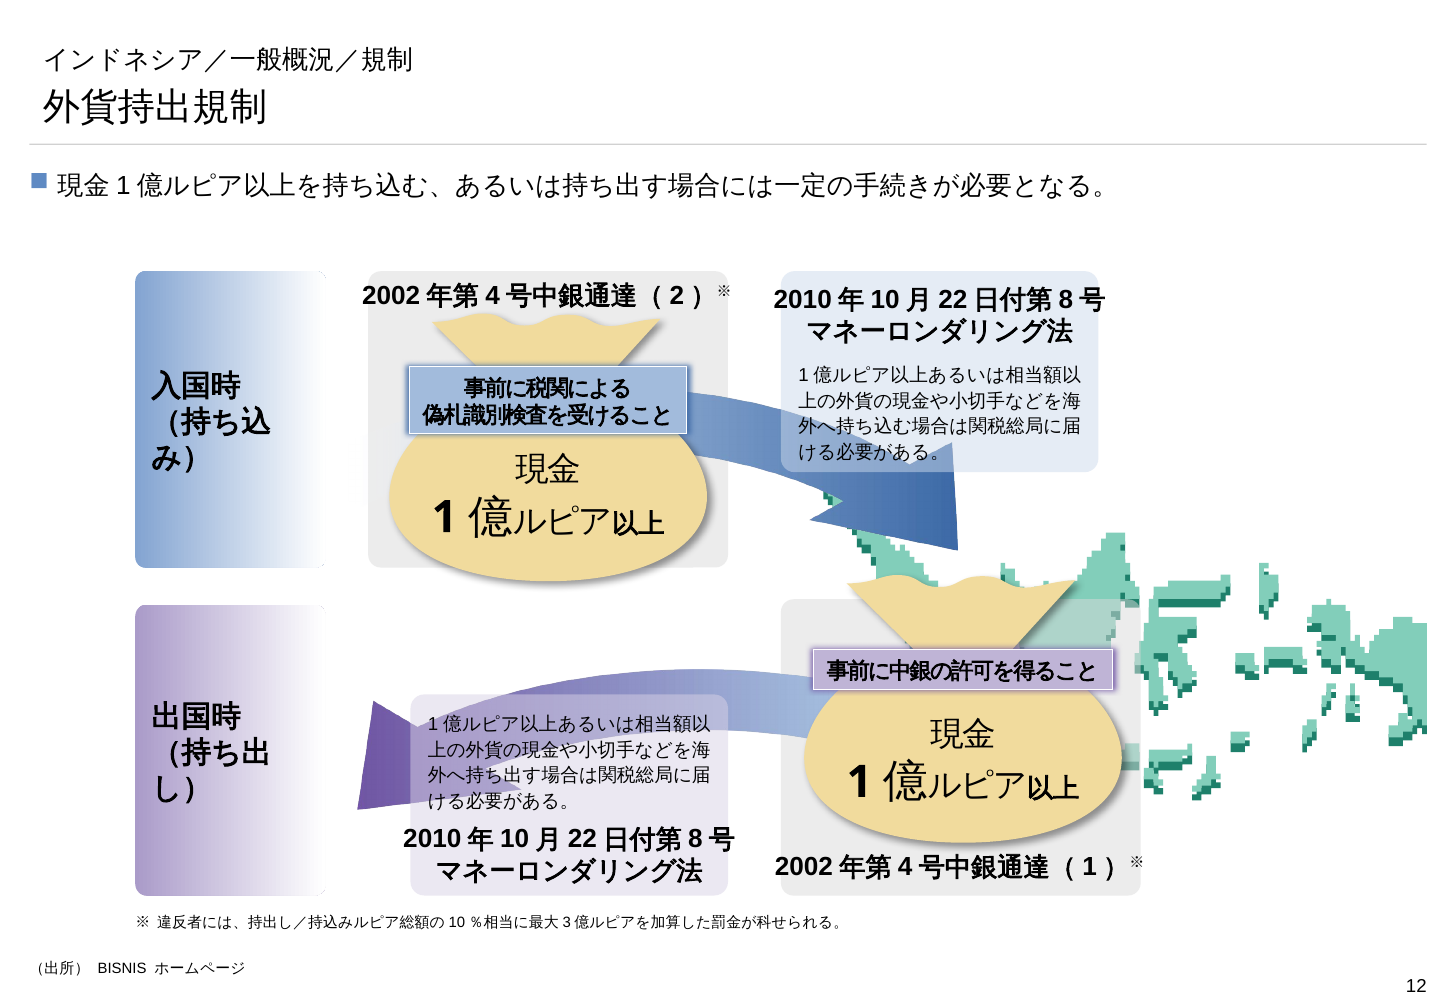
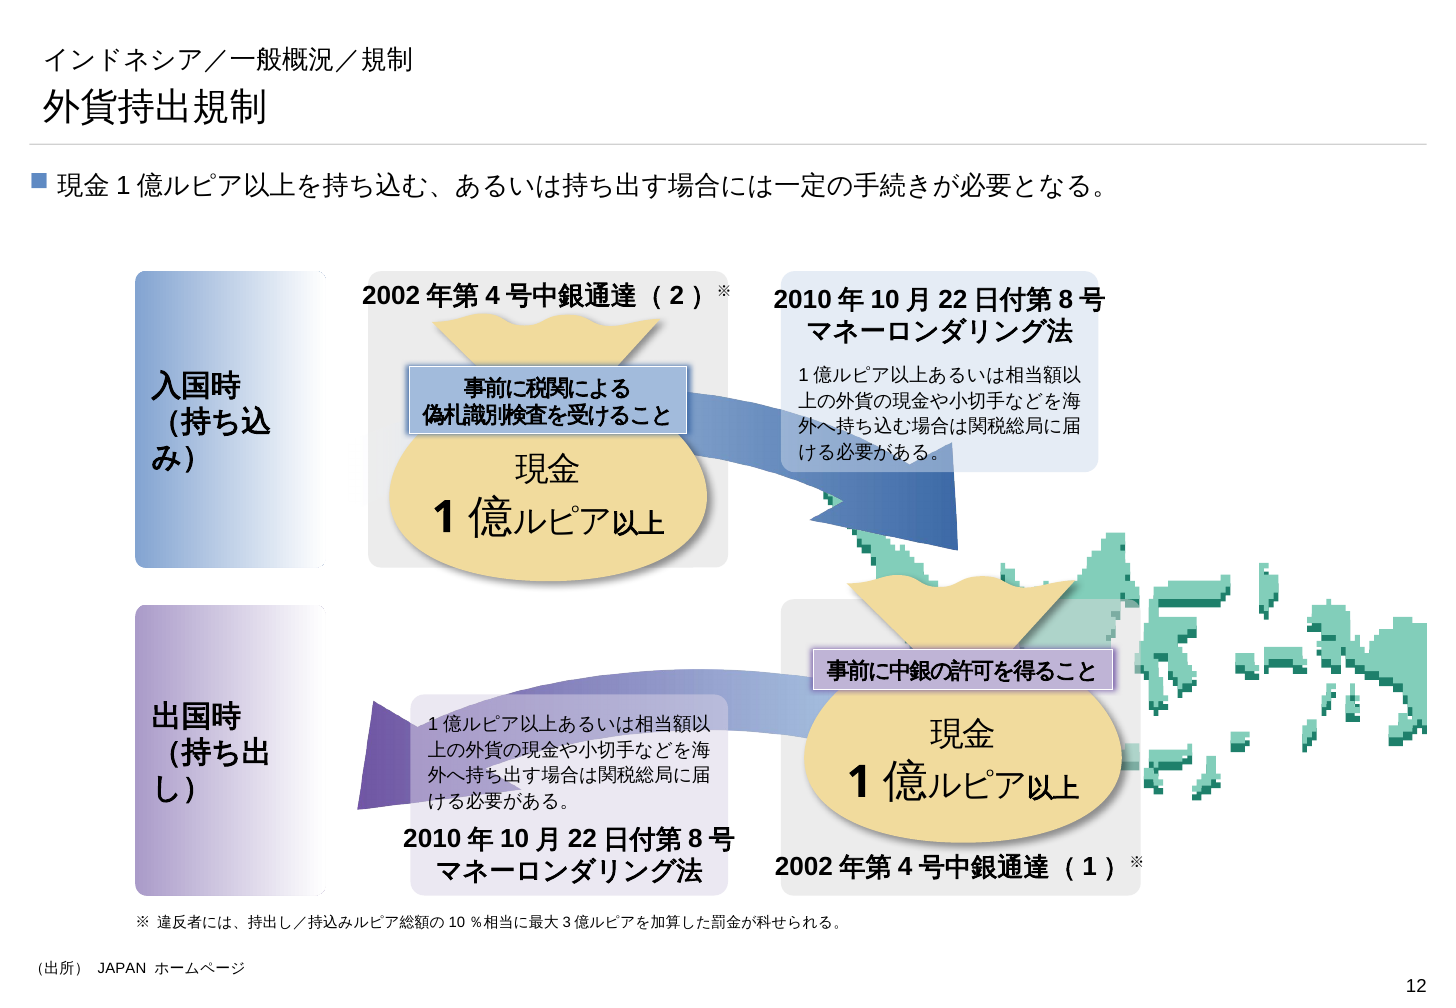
BISNIS: BISNIS -> JAPAN
